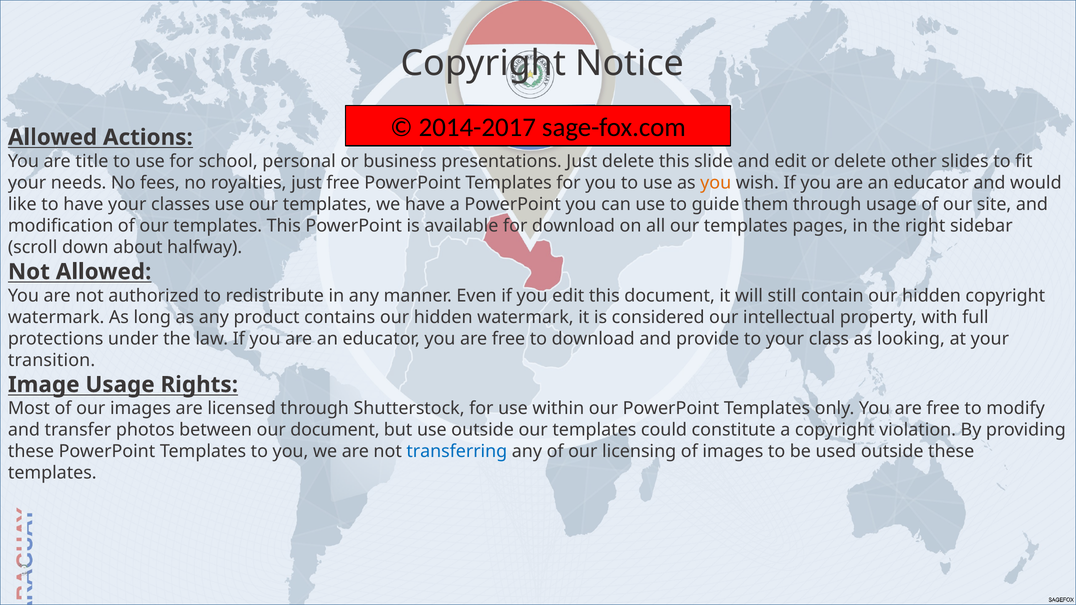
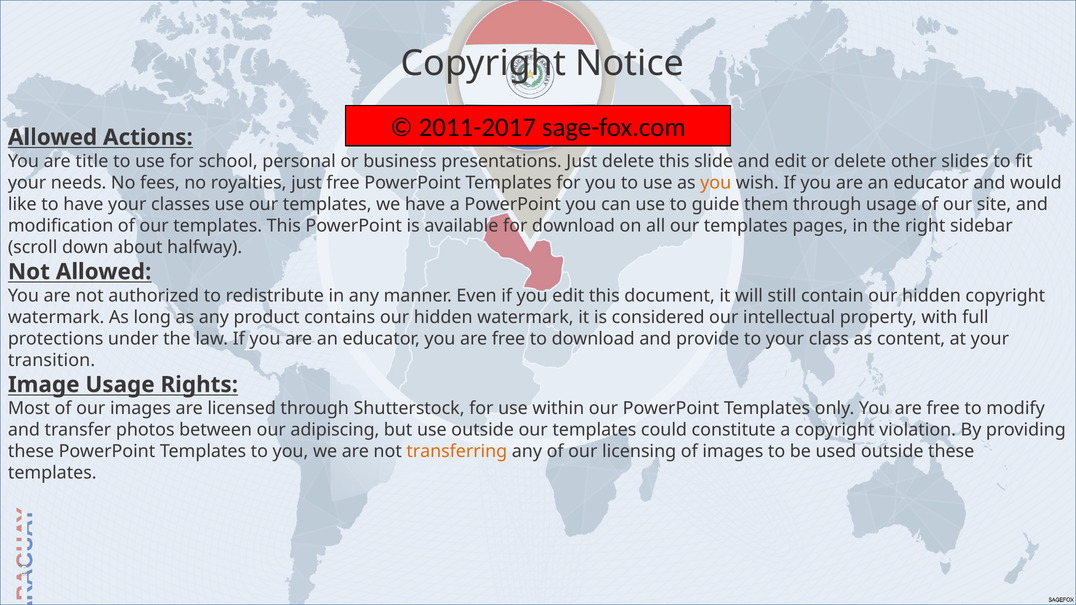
2014-2017: 2014-2017 -> 2011-2017
looking: looking -> content
our document: document -> adipiscing
transferring colour: blue -> orange
